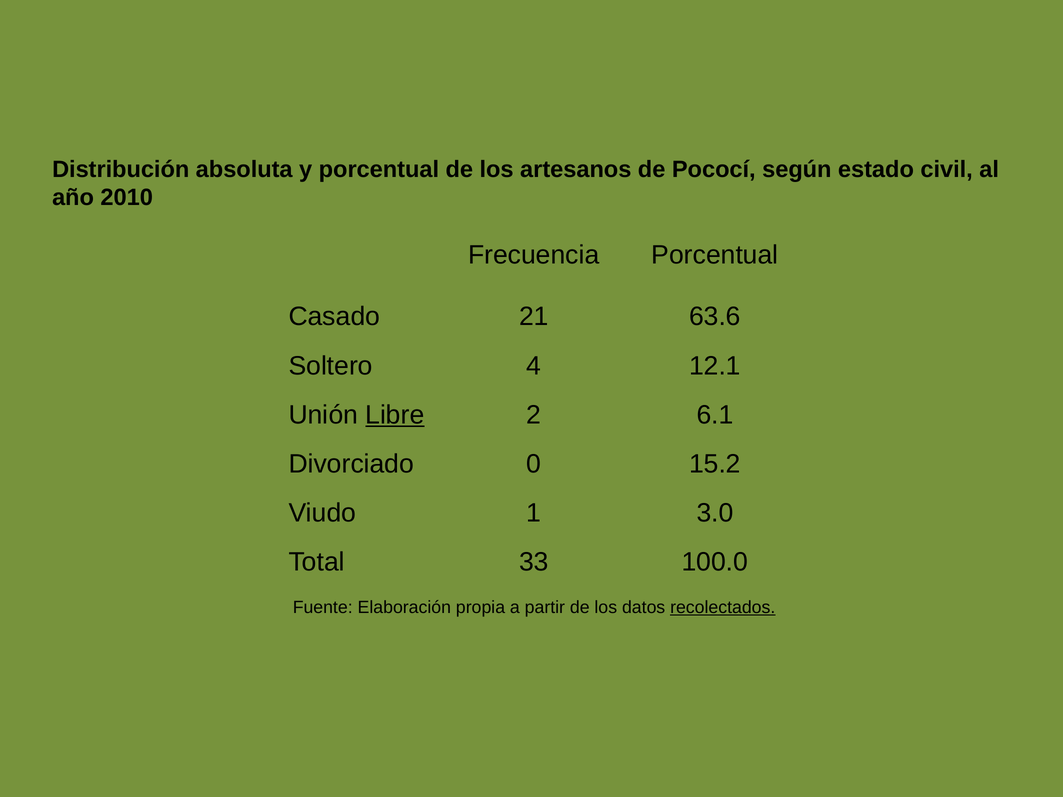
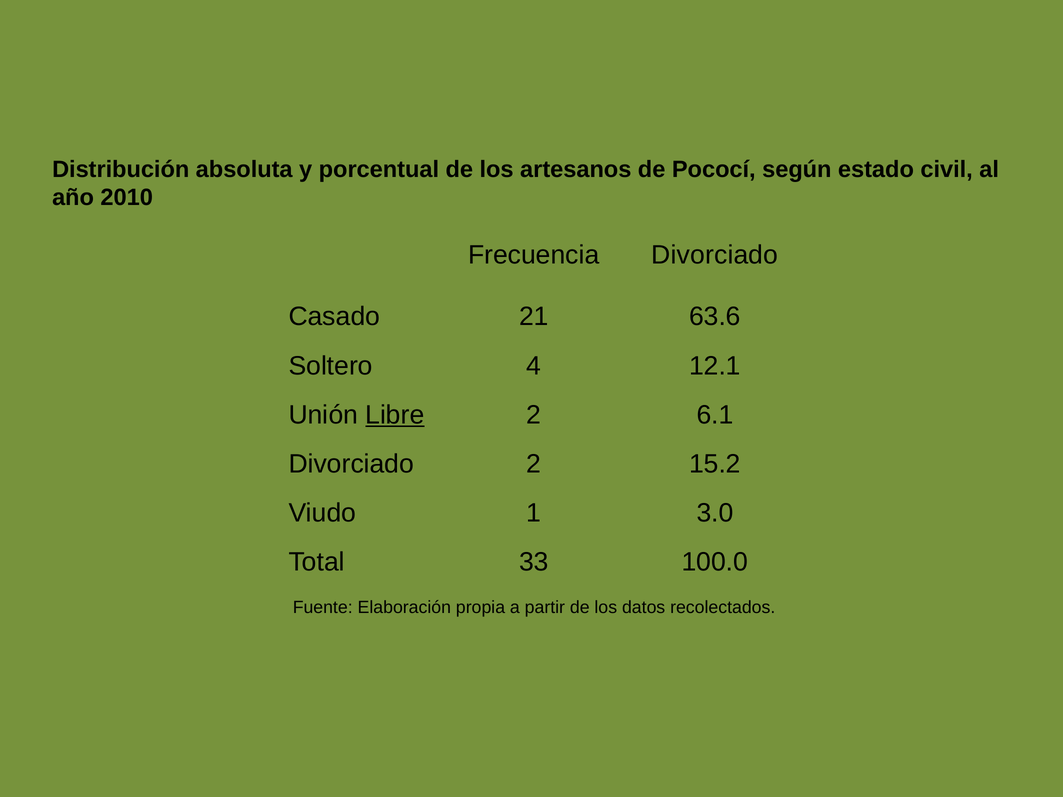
Frecuencia Porcentual: Porcentual -> Divorciado
Divorciado 0: 0 -> 2
recolectados underline: present -> none
